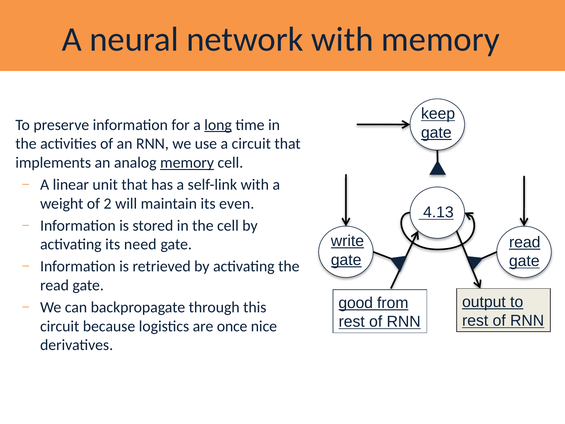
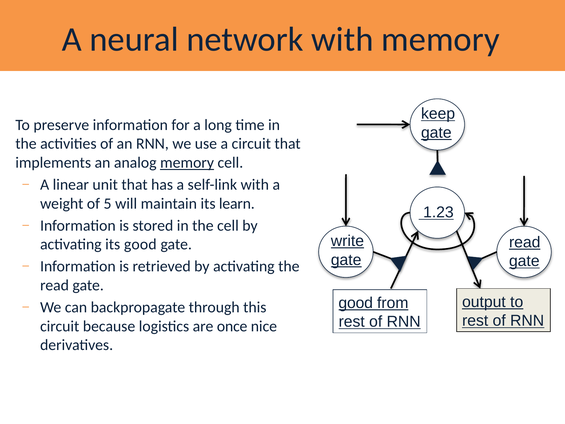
long underline: present -> none
2: 2 -> 5
even: even -> learn
4.13: 4.13 -> 1.23
its need: need -> good
